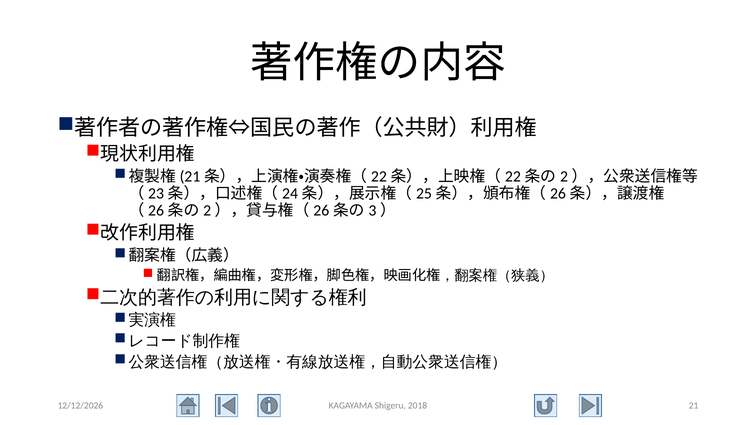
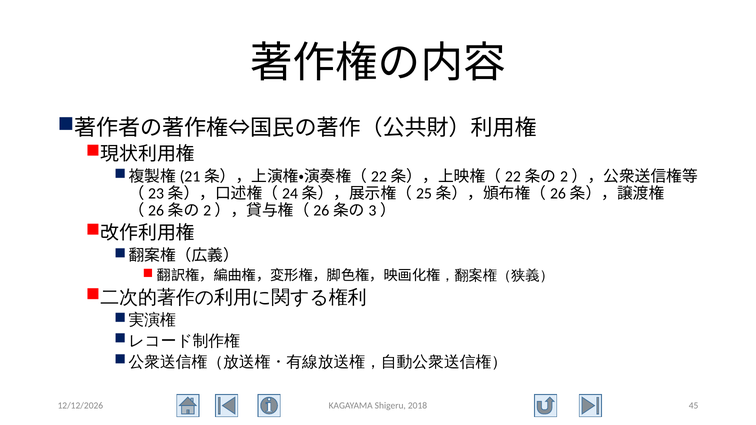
21: 21 -> 45
